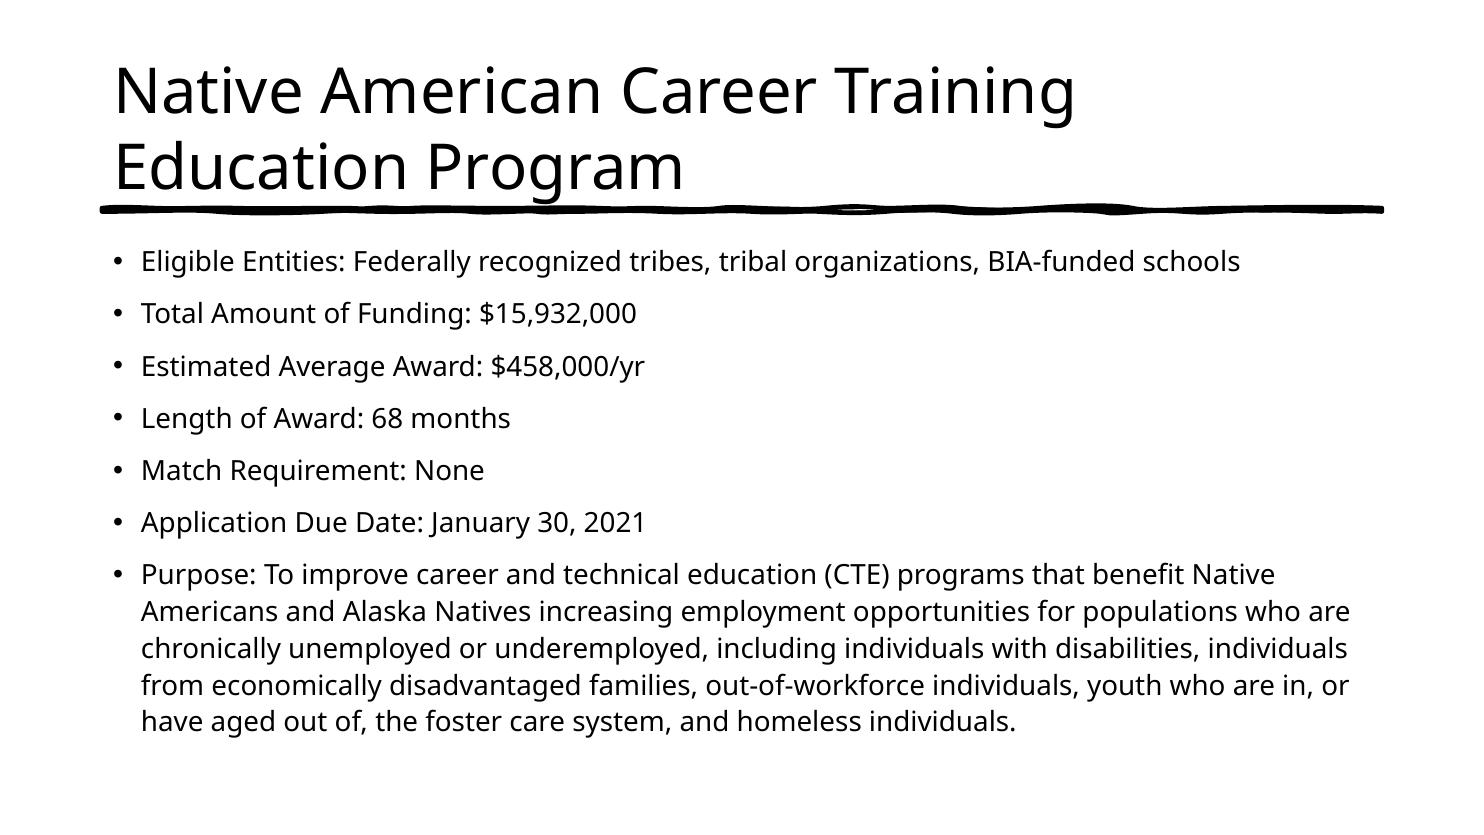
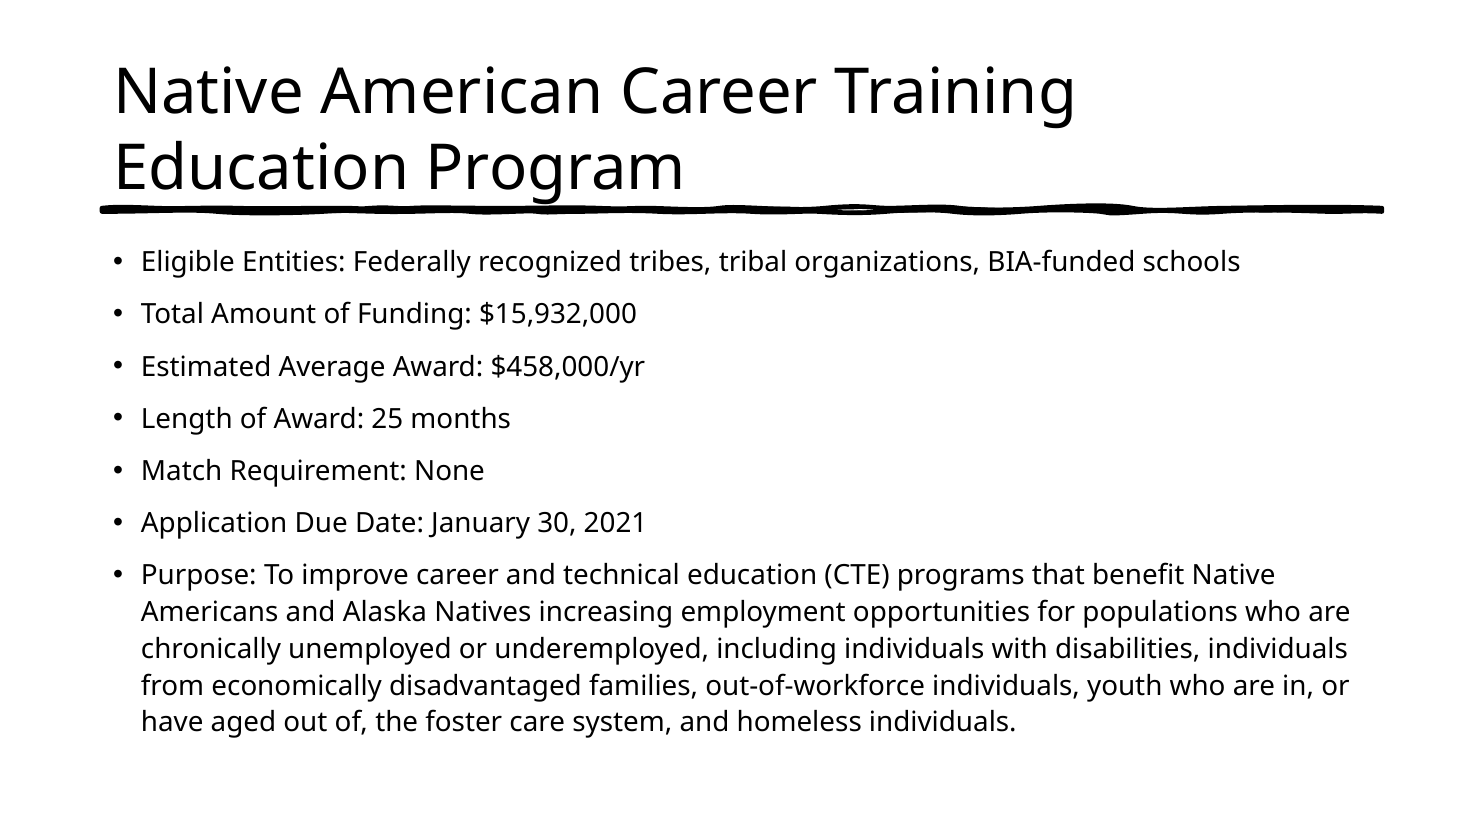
68: 68 -> 25
